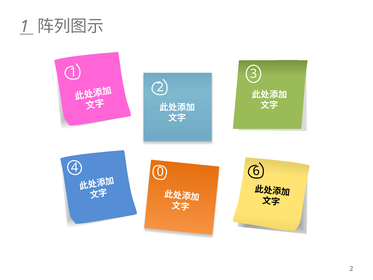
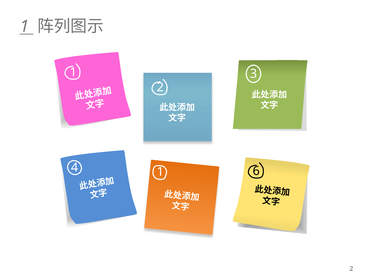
4 0: 0 -> 1
